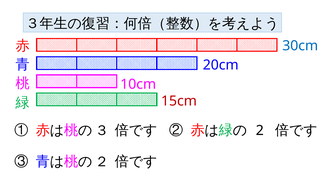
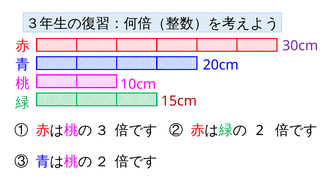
30cm colour: blue -> purple
